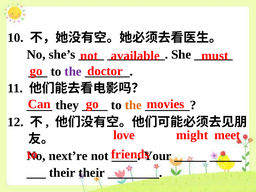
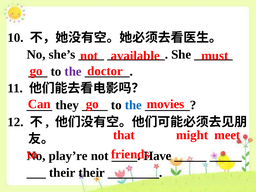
the at (133, 105) colour: orange -> blue
love: love -> that
next’re: next’re -> play’re
Your: Your -> Have
